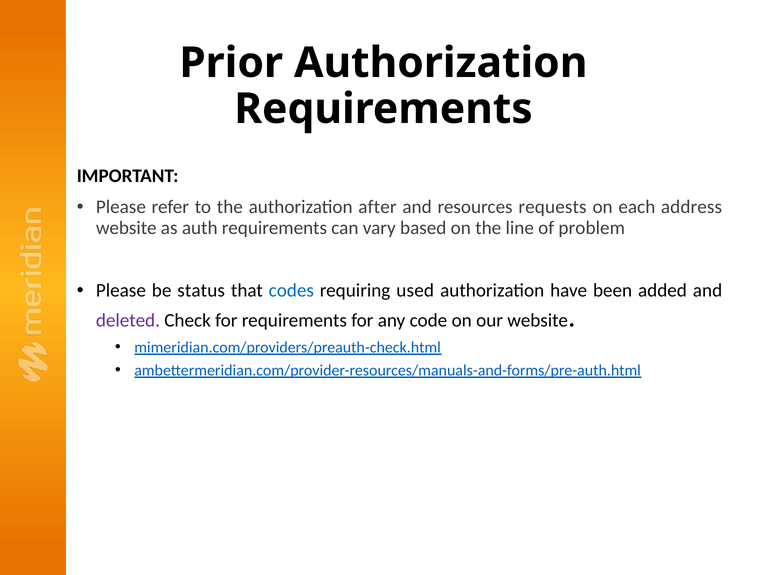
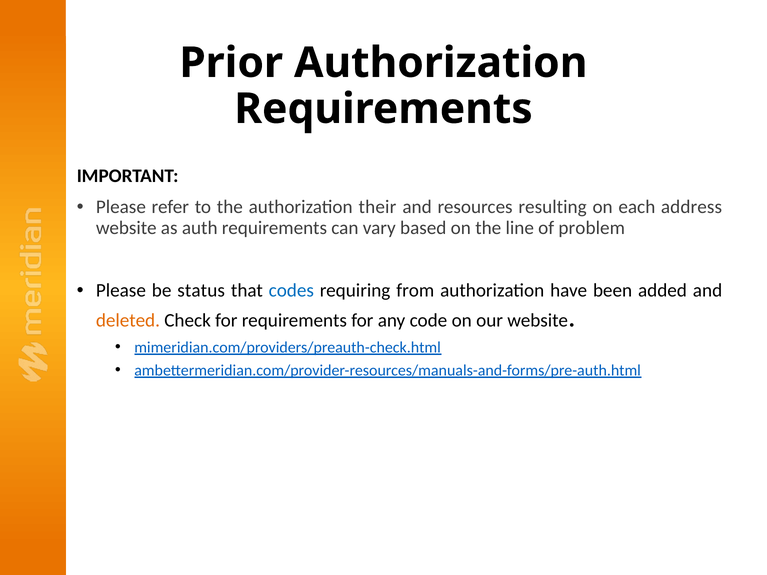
after: after -> their
requests: requests -> resulting
used: used -> from
deleted colour: purple -> orange
